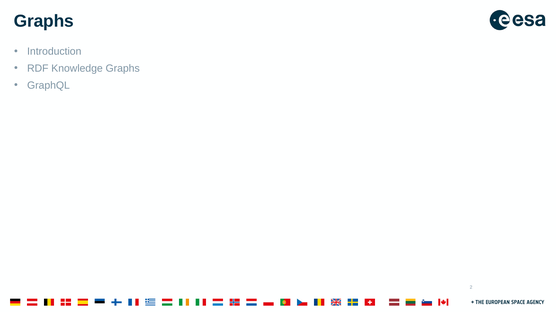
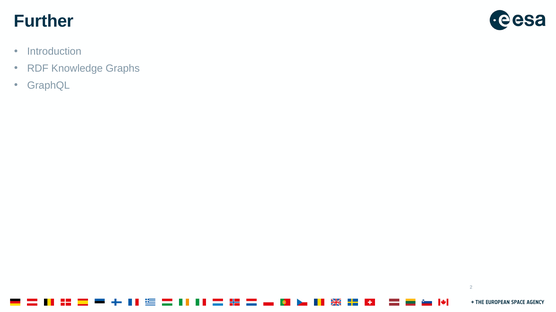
Graphs at (44, 21): Graphs -> Further
